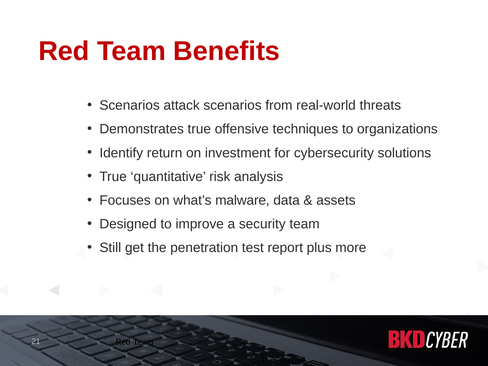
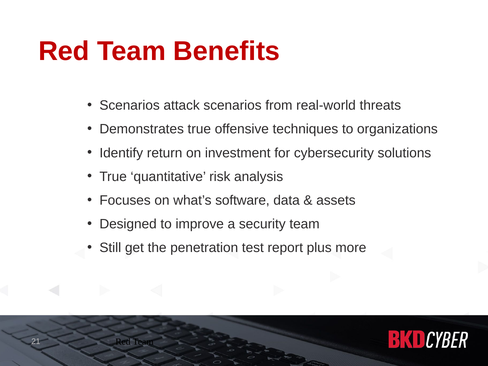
malware: malware -> software
